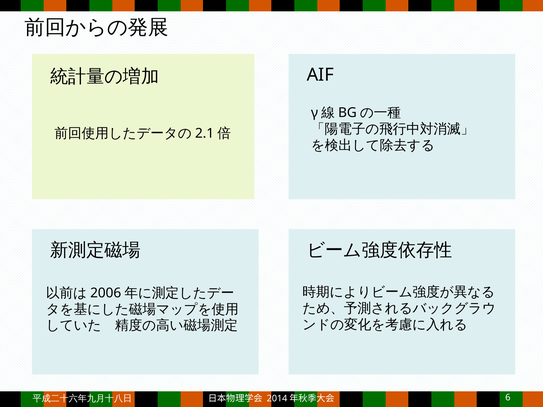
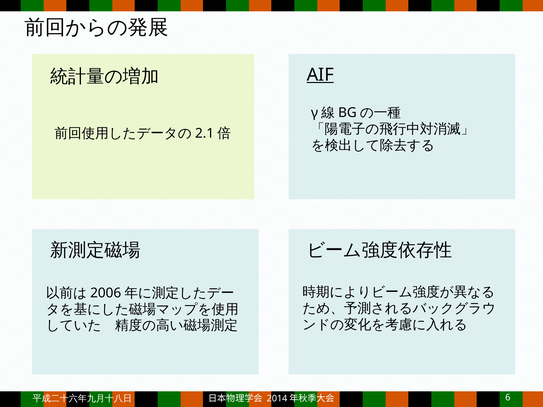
AIF underline: none -> present
